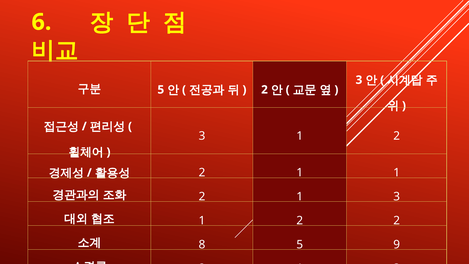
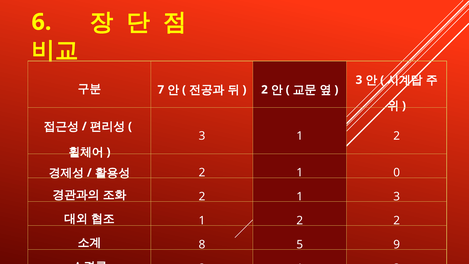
5 at (161, 90): 5 -> 7
1 at (397, 173): 1 -> 0
